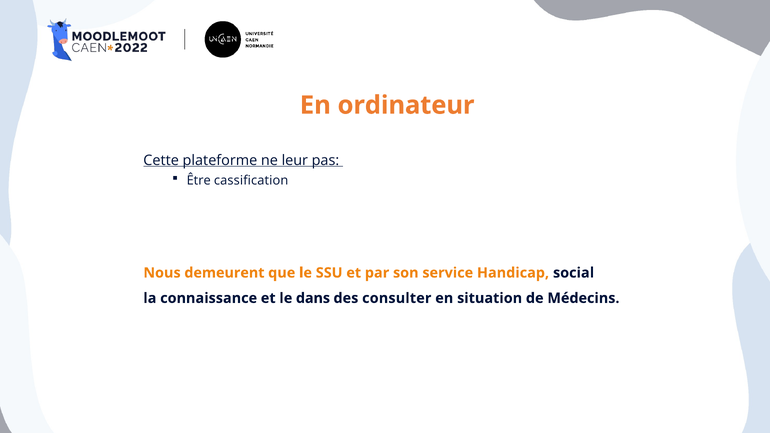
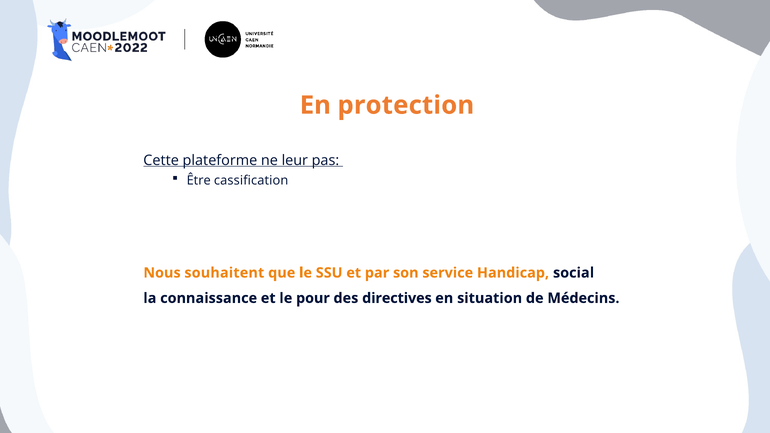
ordinateur: ordinateur -> protection
demeurent: demeurent -> souhaitent
dans: dans -> pour
consulter: consulter -> directives
